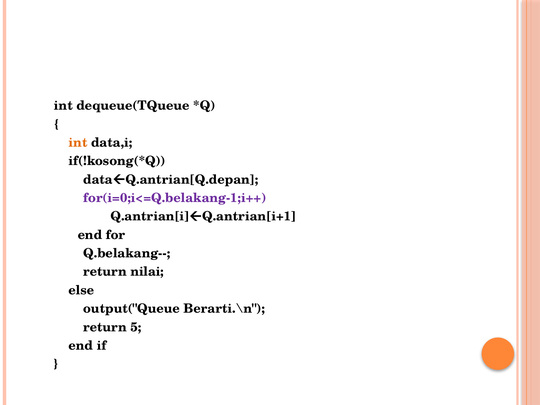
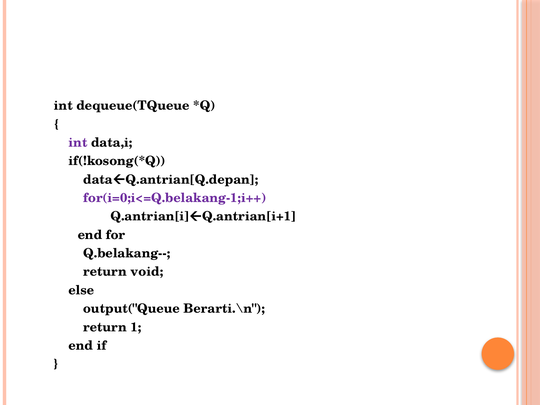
int at (78, 143) colour: orange -> purple
nilai: nilai -> void
5: 5 -> 1
